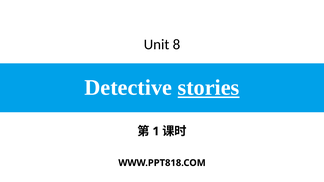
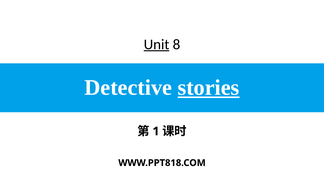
Unit underline: none -> present
